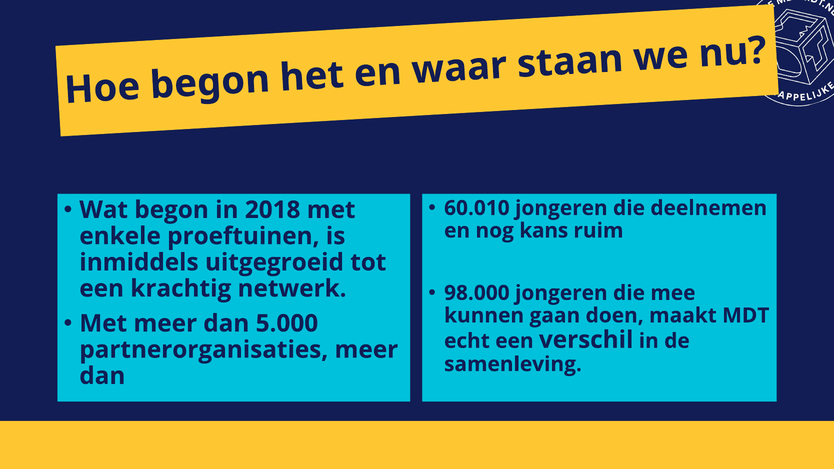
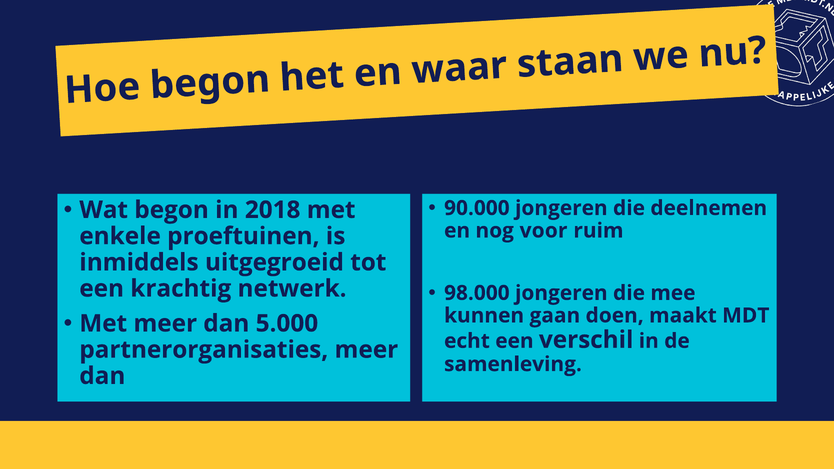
60.010: 60.010 -> 90.000
kans: kans -> voor
